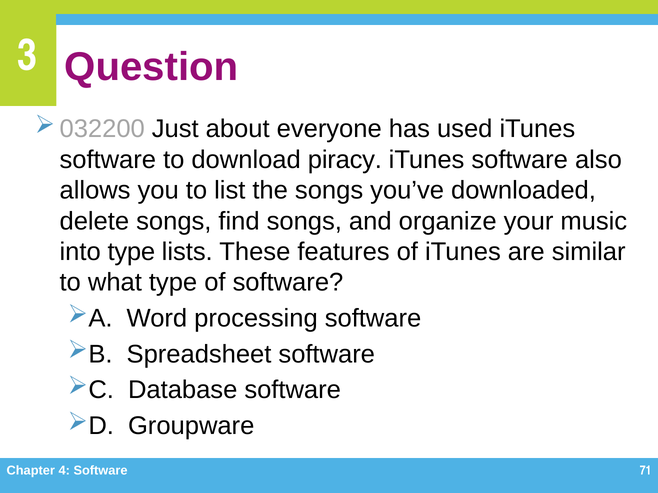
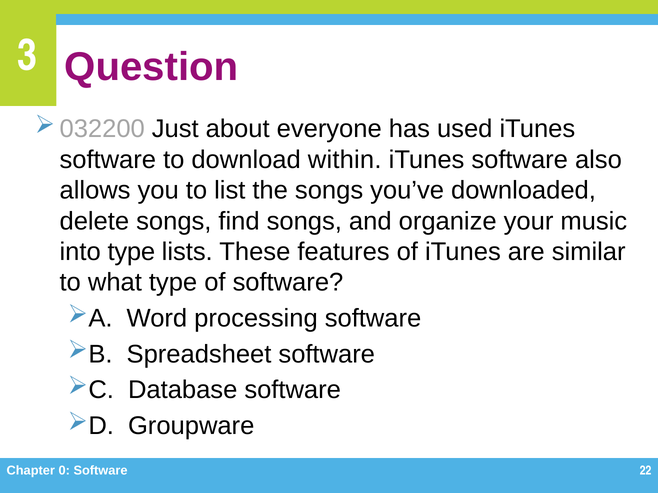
piracy: piracy -> within
4: 4 -> 0
71: 71 -> 22
